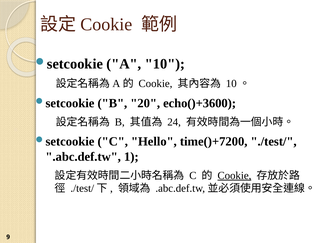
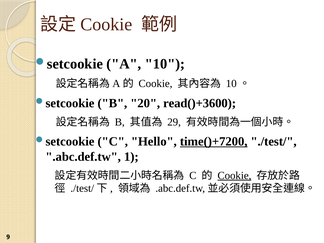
echo()+3600: echo()+3600 -> read()+3600
24: 24 -> 29
time()+7200 underline: none -> present
